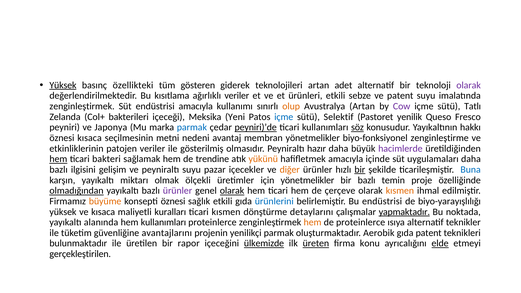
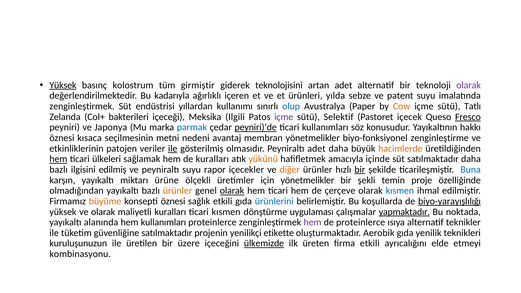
özellikteki: özellikteki -> kolostrum
gösteren: gösteren -> girmiştir
teknolojileri: teknolojileri -> teknolojisini
kısıtlama: kısıtlama -> kadarıyla
ağırlıklı veriler: veriler -> içeren
ürünleri etkili: etkili -> yılda
endüstrisi amacıyla: amacıyla -> yıllardan
olup colour: orange -> blue
Avustralya Artan: Artan -> Paper
Cow colour: purple -> orange
Yeni: Yeni -> Ilgili
içme at (284, 117) colour: blue -> purple
yenilik: yenilik -> içecek
Fresco underline: none -> present
söz underline: present -> none
ile at (173, 149) underline: none -> present
Peyniraltı hazır: hazır -> adet
hacimlerde colour: purple -> orange
bakteri: bakteri -> ülkeleri
de trendine: trendine -> kuralları
süt uygulamaları: uygulamaları -> satılmaktadır
gelişim: gelişim -> edilmiş
pazar: pazar -> rapor
olmak: olmak -> ürüne
bir bazlı: bazlı -> şekli
olmadığından underline: present -> none
ürünler at (178, 191) colour: purple -> orange
kısmen at (400, 191) colour: orange -> blue
Bu endüstrisi: endüstrisi -> koşullarda
biyo-yarayışlılığı underline: none -> present
ve kısaca: kısaca -> olarak
detaylarını: detaylarını -> uygulaması
hem at (313, 222) colour: orange -> purple
güvenliğine avantajlarını: avantajlarını -> satılmaktadır
yenilikçi parmak: parmak -> etikette
gıda patent: patent -> yenilik
bulunmaktadır: bulunmaktadır -> kuruluşunuzun
rapor: rapor -> üzere
üreten underline: present -> none
firma konu: konu -> etkili
elde underline: present -> none
gerçekleştirilen: gerçekleştirilen -> kombinasyonu
